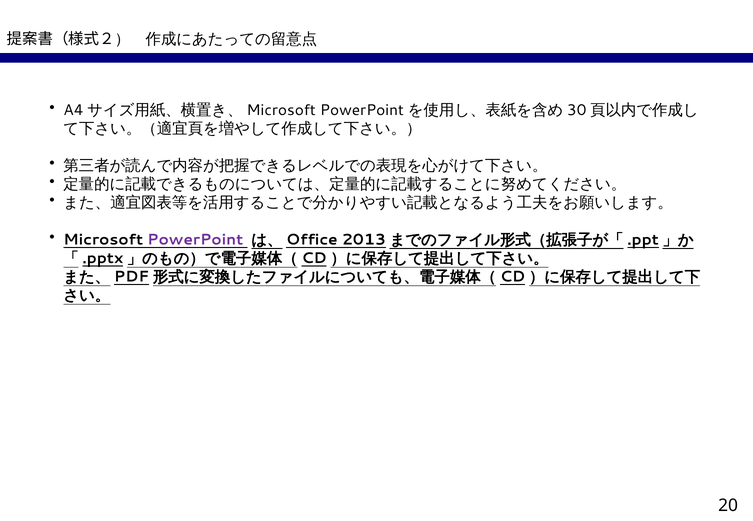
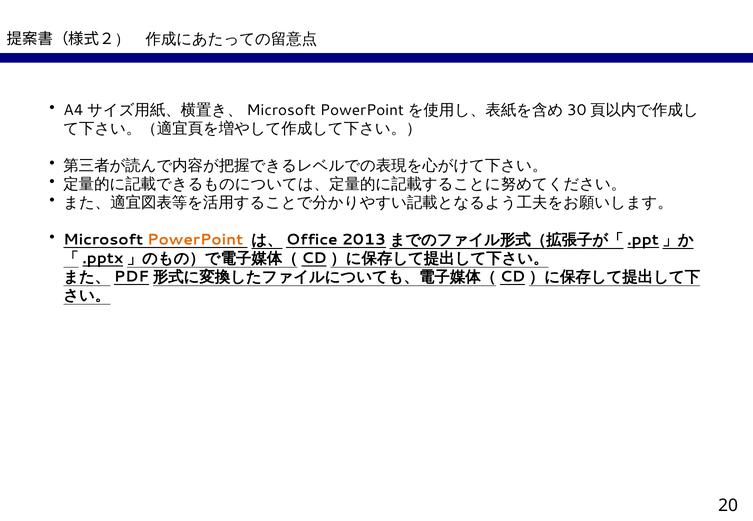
PowerPoint colour: purple -> orange
